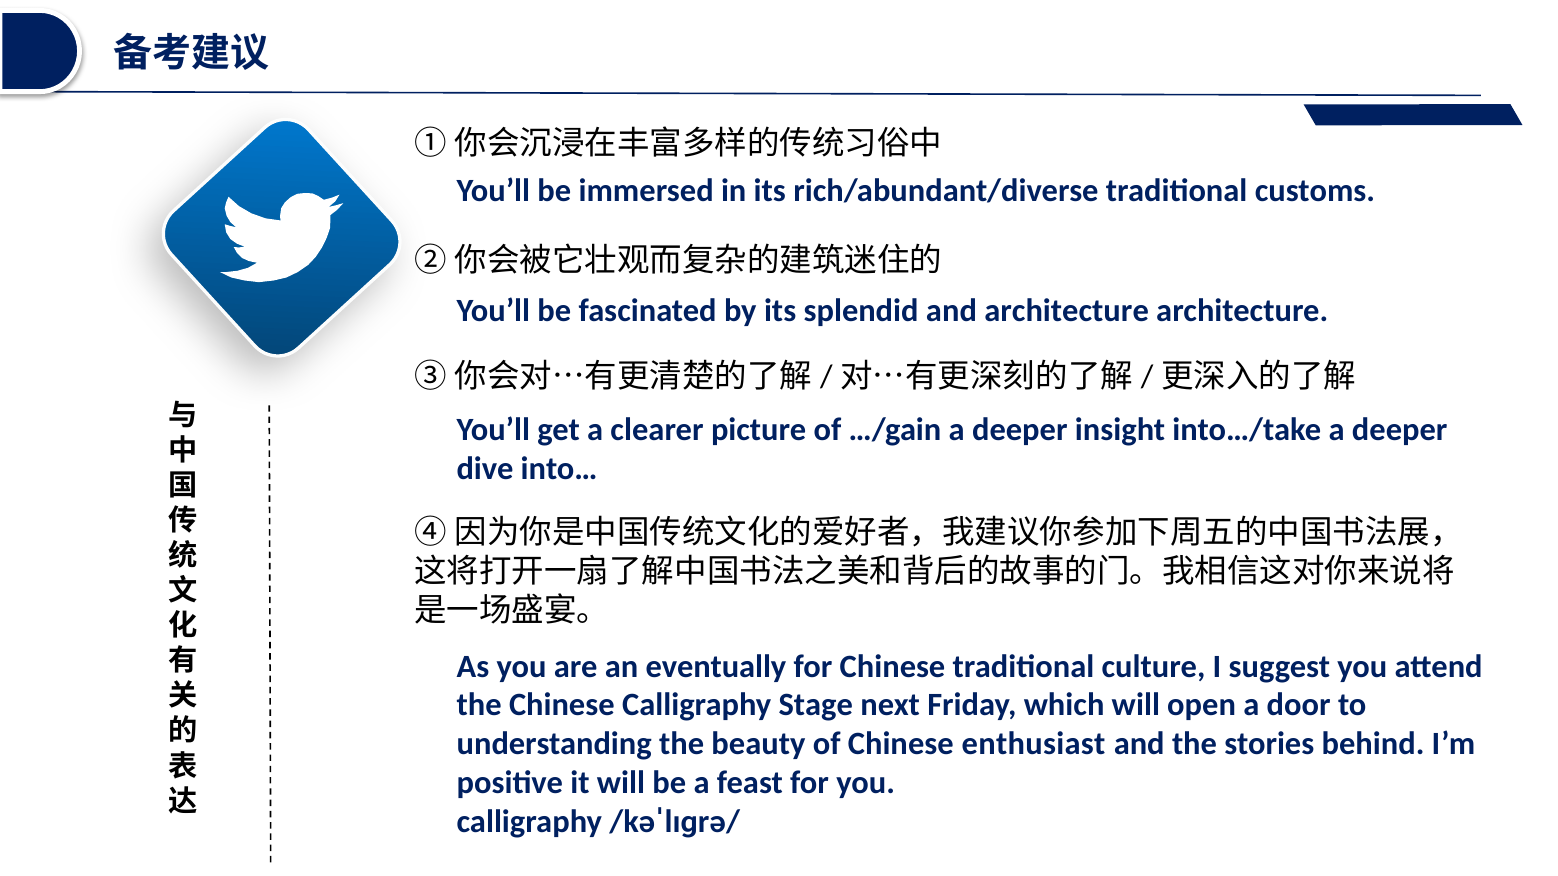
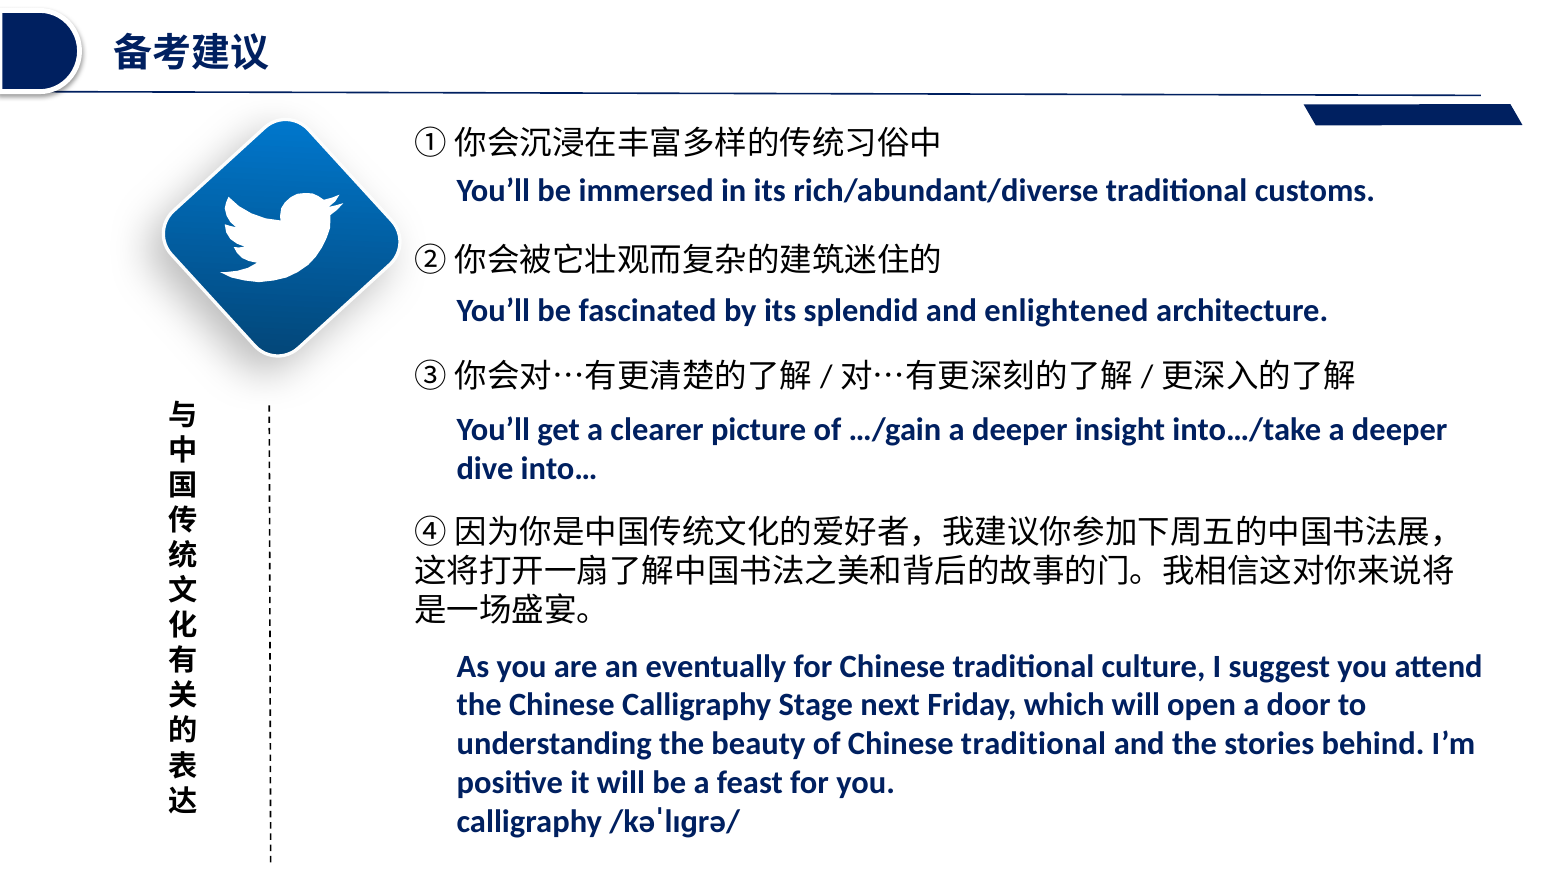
and architecture: architecture -> enlightened
of Chinese enthusiast: enthusiast -> traditional
